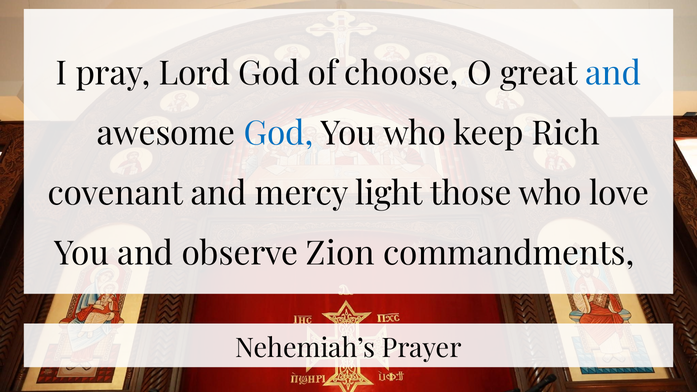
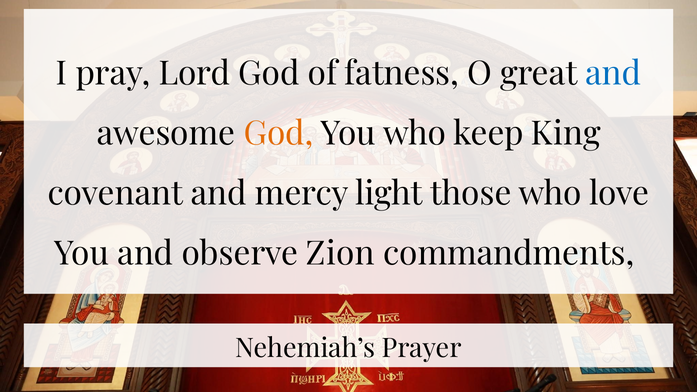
choose: choose -> fatness
God at (278, 134) colour: blue -> orange
Rich: Rich -> King
